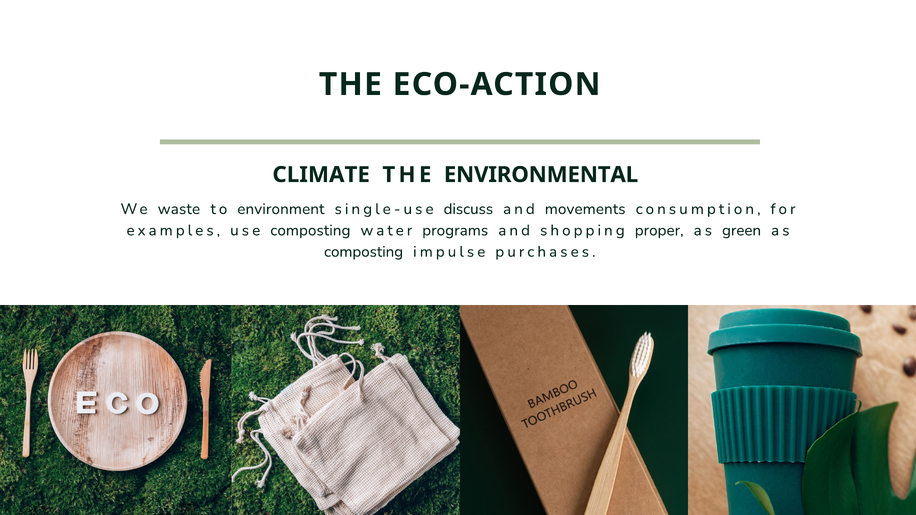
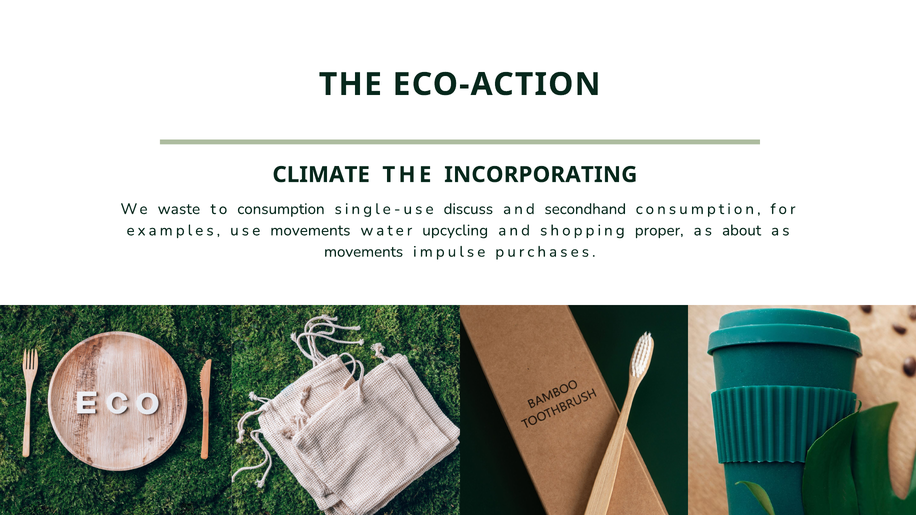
ENVIRONMENTAL: ENVIRONMENTAL -> INCORPORATING
to environment: environment -> consumption
movements: movements -> secondhand
use composting: composting -> movements
programs: programs -> upcycling
green: green -> about
composting at (364, 252): composting -> movements
